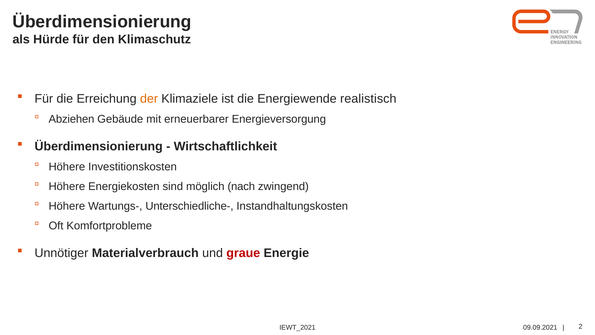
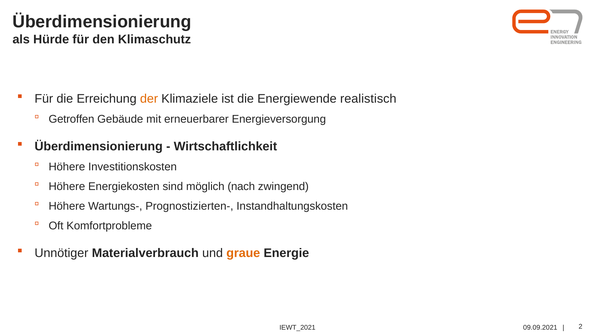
Abziehen: Abziehen -> Getroffen
Unterschiedliche-: Unterschiedliche- -> Prognostizierten-
graue colour: red -> orange
